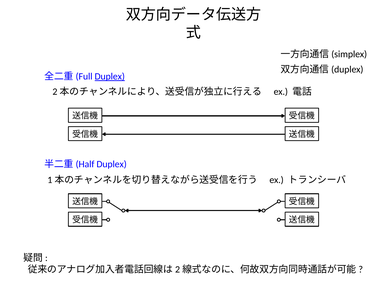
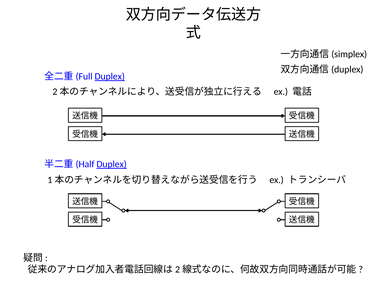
Duplex at (112, 164) underline: none -> present
